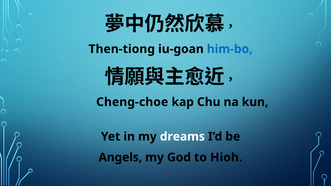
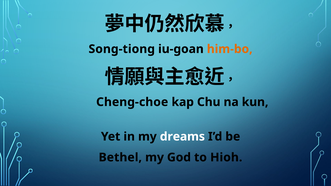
Then-tiong: Then-tiong -> Song-tiong
him-bo colour: blue -> orange
Angels: Angels -> Bethel
